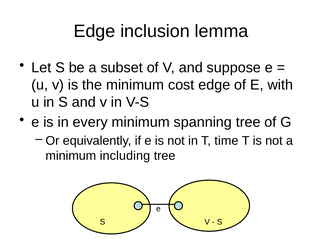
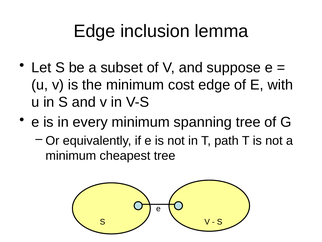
time: time -> path
including: including -> cheapest
